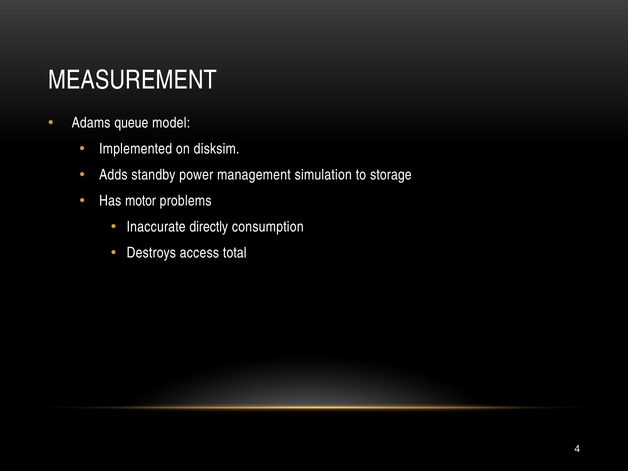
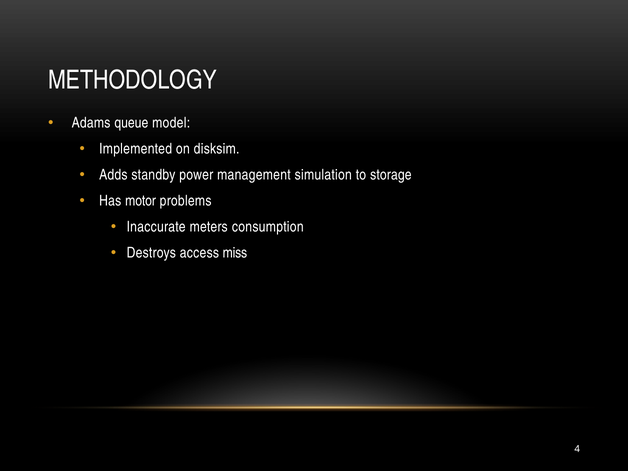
MEASUREMENT: MEASUREMENT -> METHODOLOGY
directly: directly -> meters
total: total -> miss
